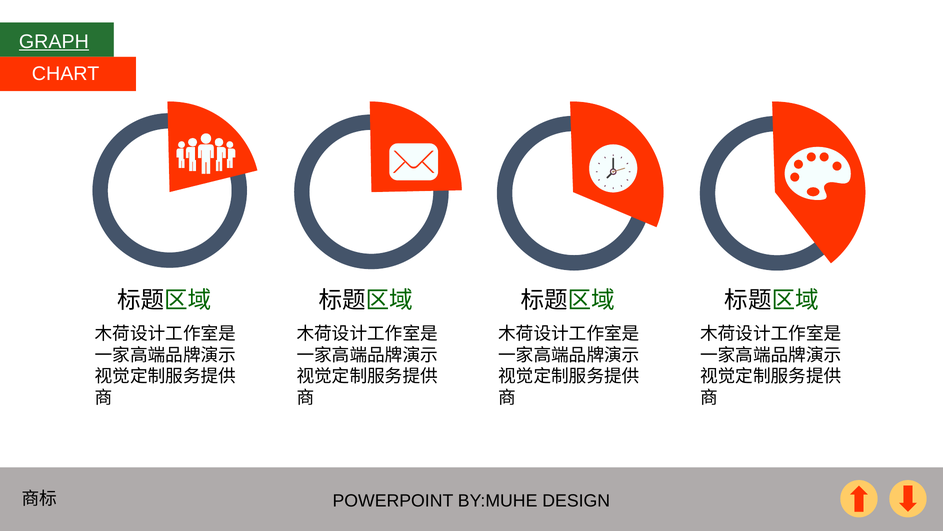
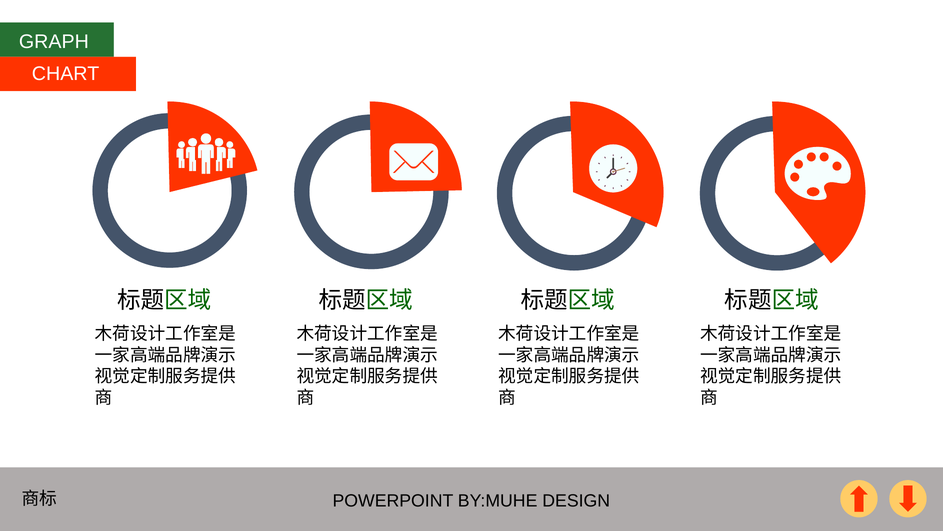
GRAPH underline: present -> none
